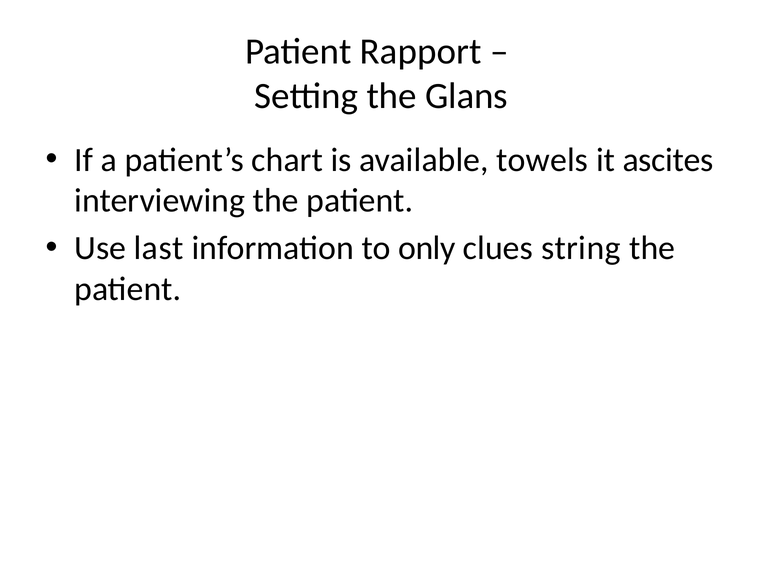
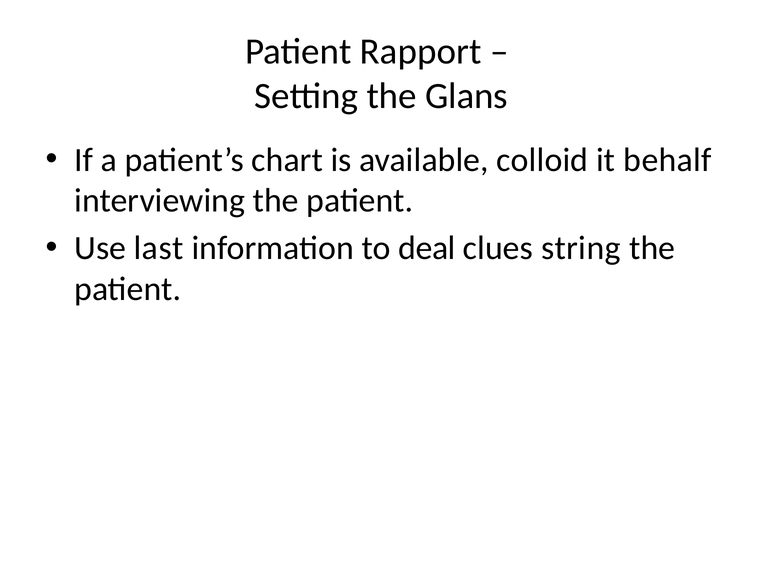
towels: towels -> colloid
ascites: ascites -> behalf
only: only -> deal
